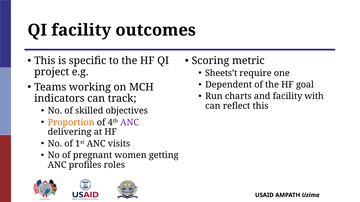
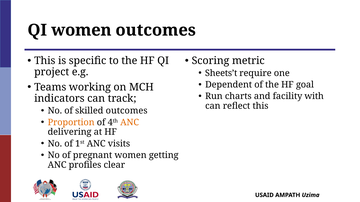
QI facility: facility -> women
skilled objectives: objectives -> outcomes
ANC at (130, 123) colour: purple -> orange
roles: roles -> clear
